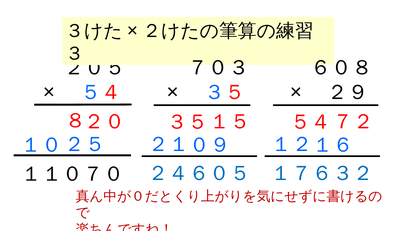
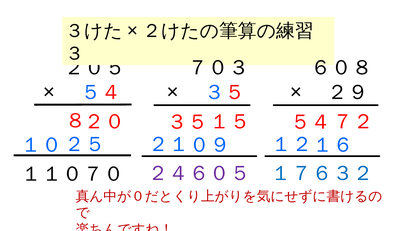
２４６０５ colour: blue -> purple
